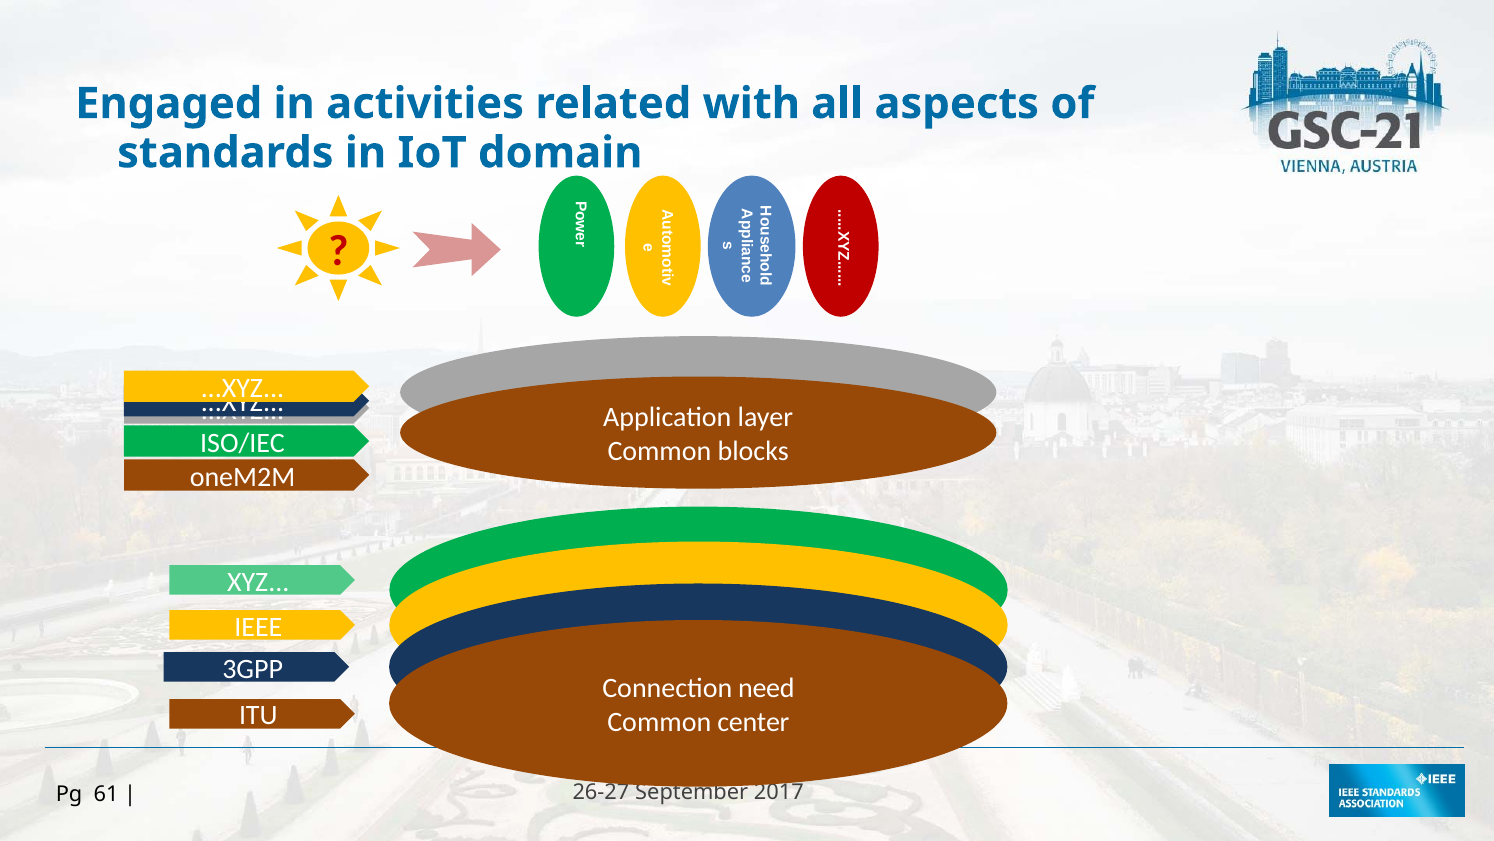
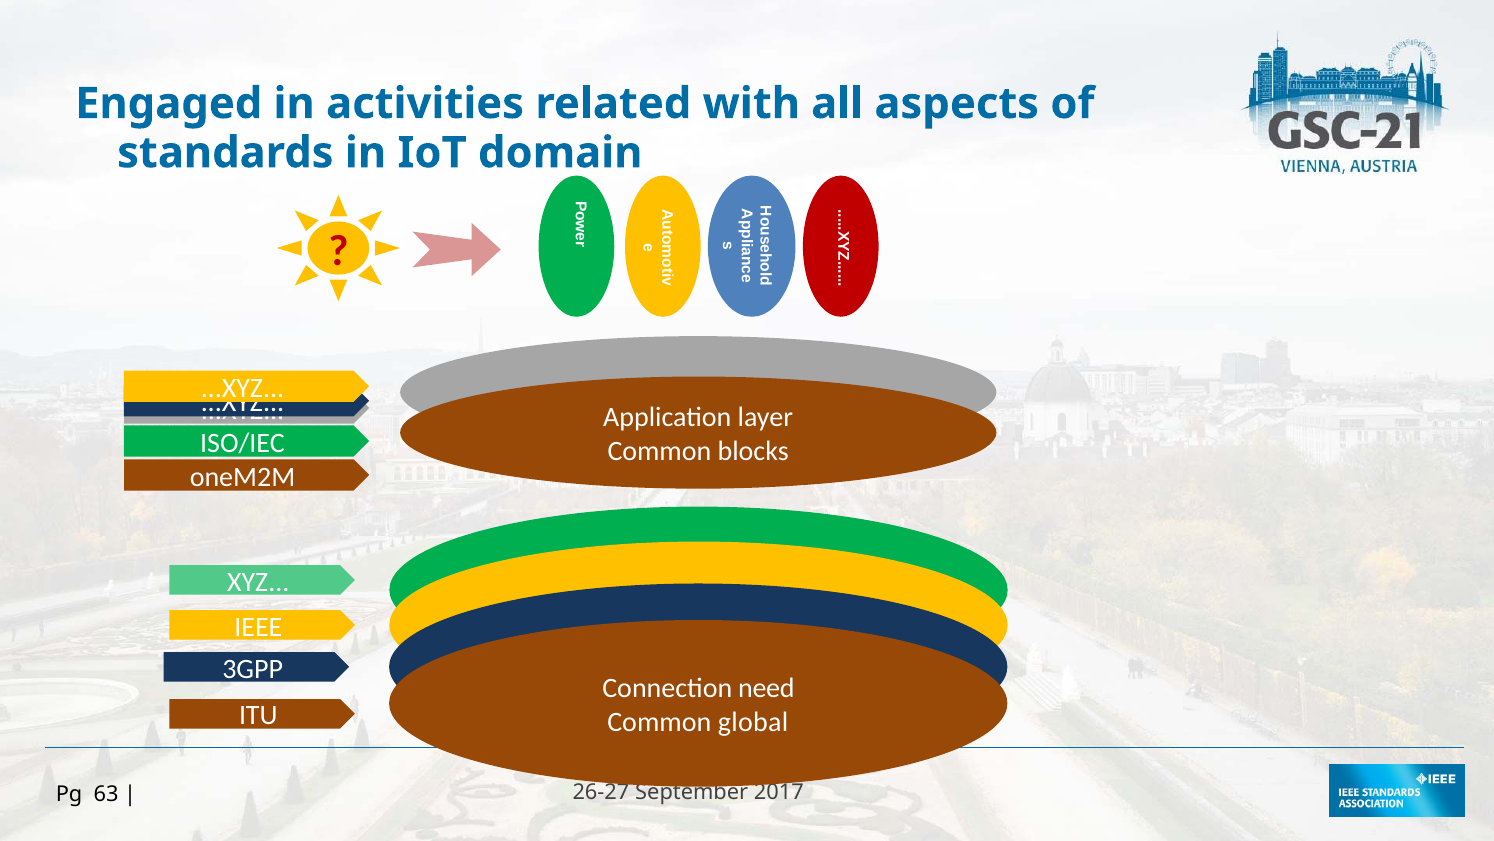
center: center -> global
61: 61 -> 63
